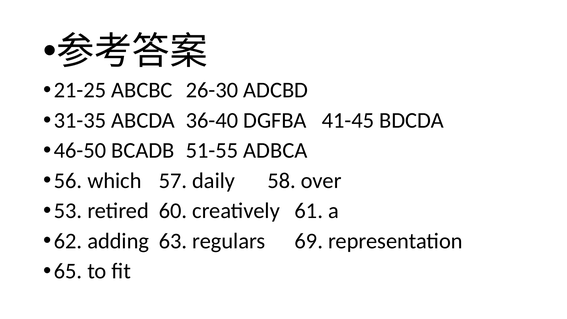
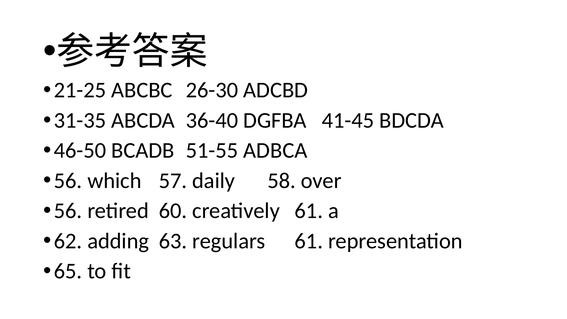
53 at (68, 211): 53 -> 56
regulars 69: 69 -> 61
